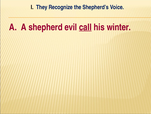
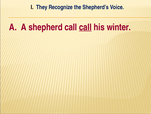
shepherd evil: evil -> call
